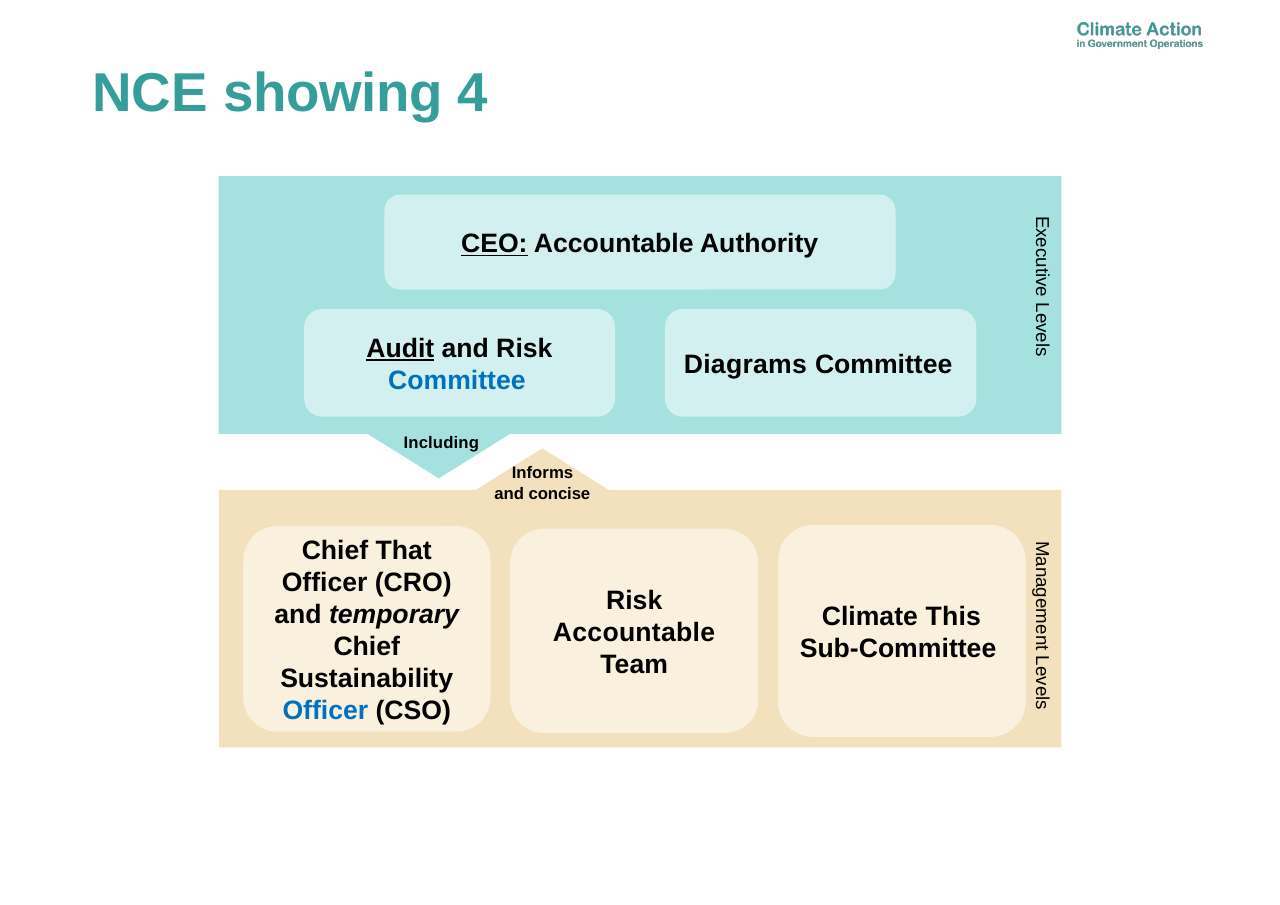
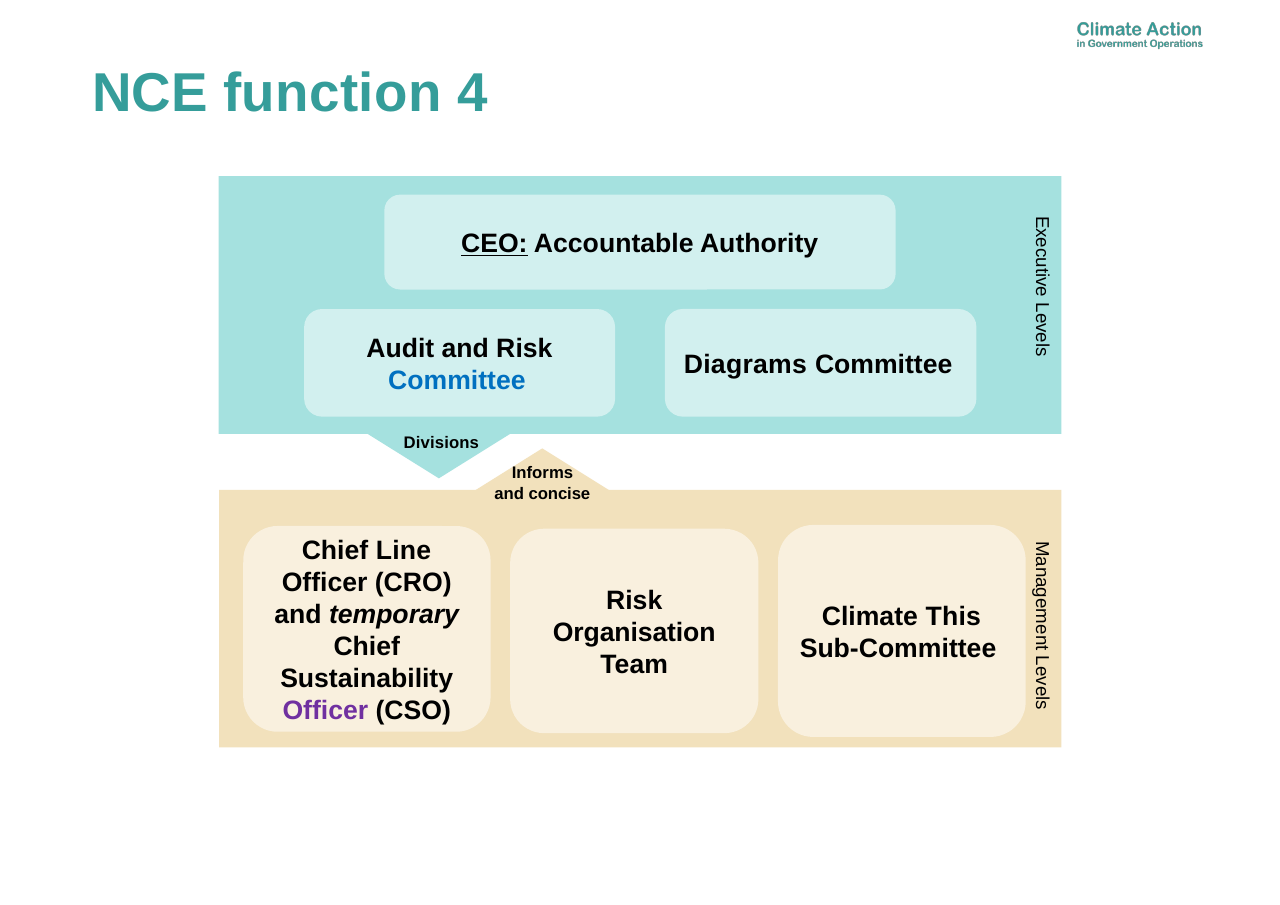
showing: showing -> function
Audit underline: present -> none
Including: Including -> Divisions
That: That -> Line
Accountable at (634, 633): Accountable -> Organisation
Officer at (325, 711) colour: blue -> purple
